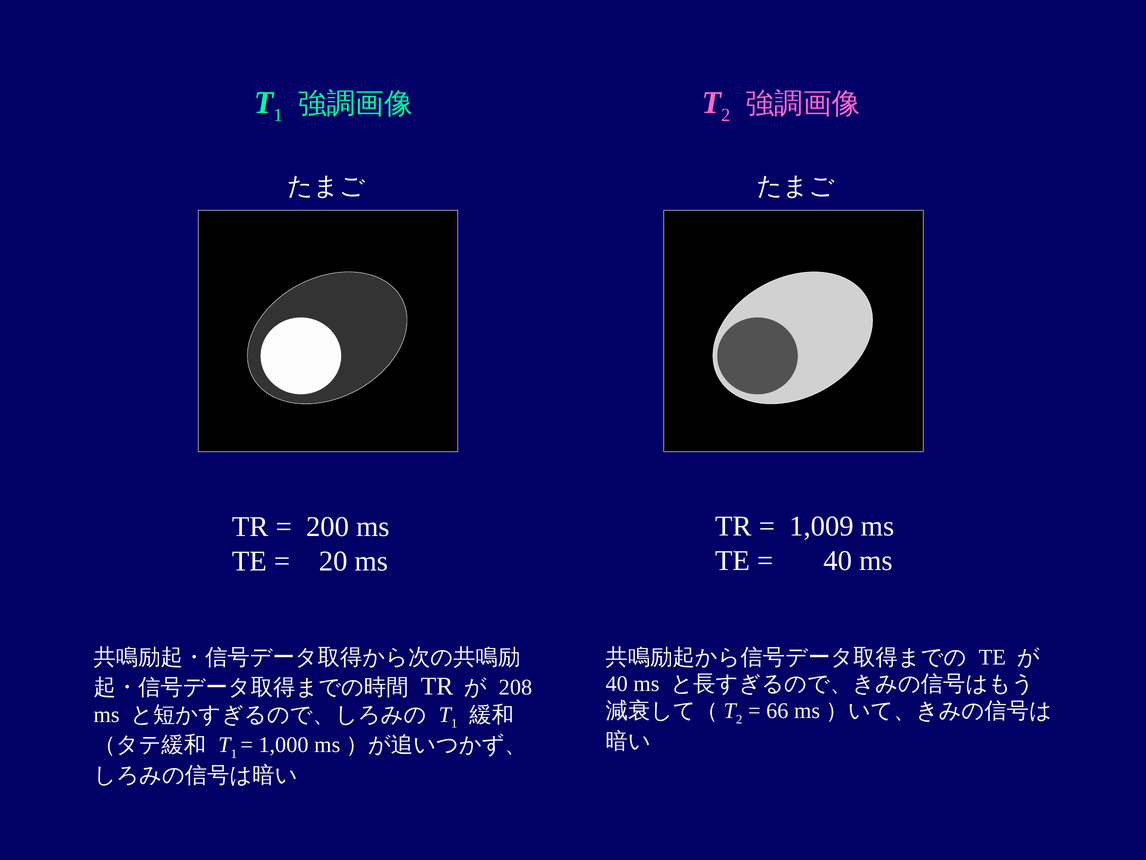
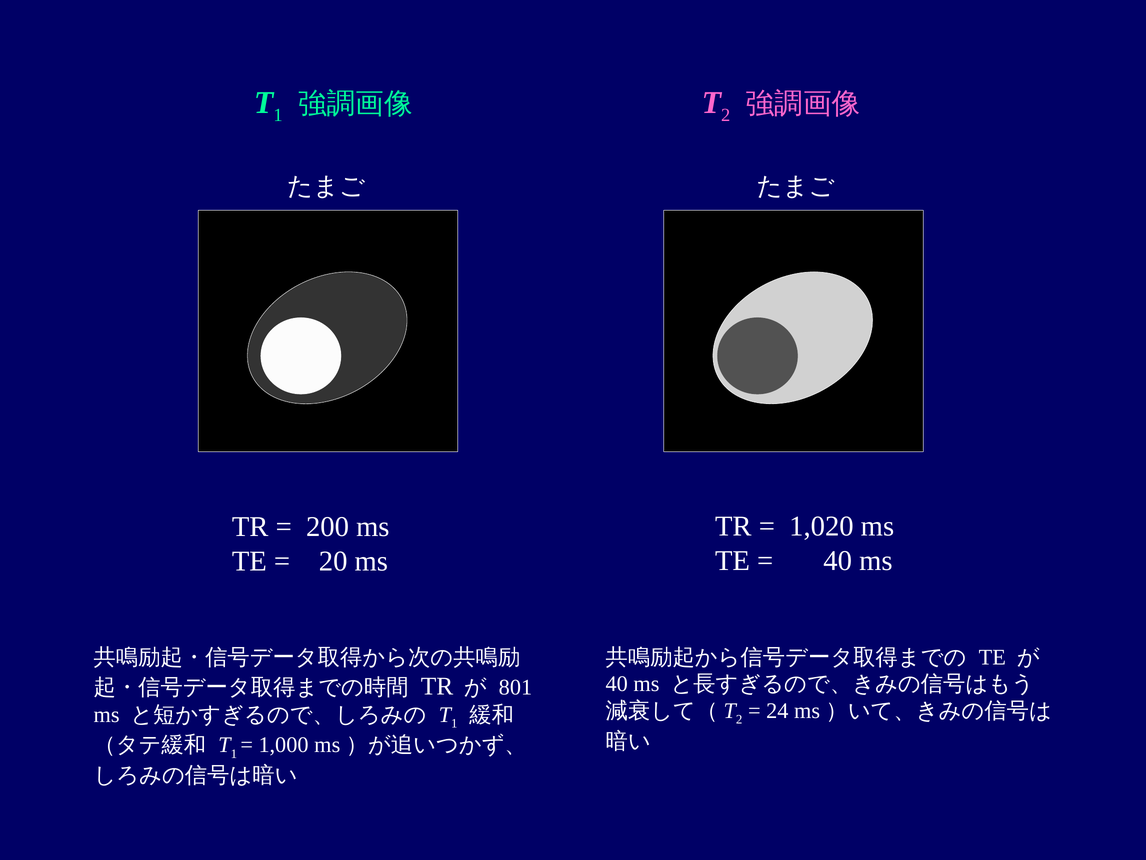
1,009: 1,009 -> 1,020
208: 208 -> 801
66: 66 -> 24
